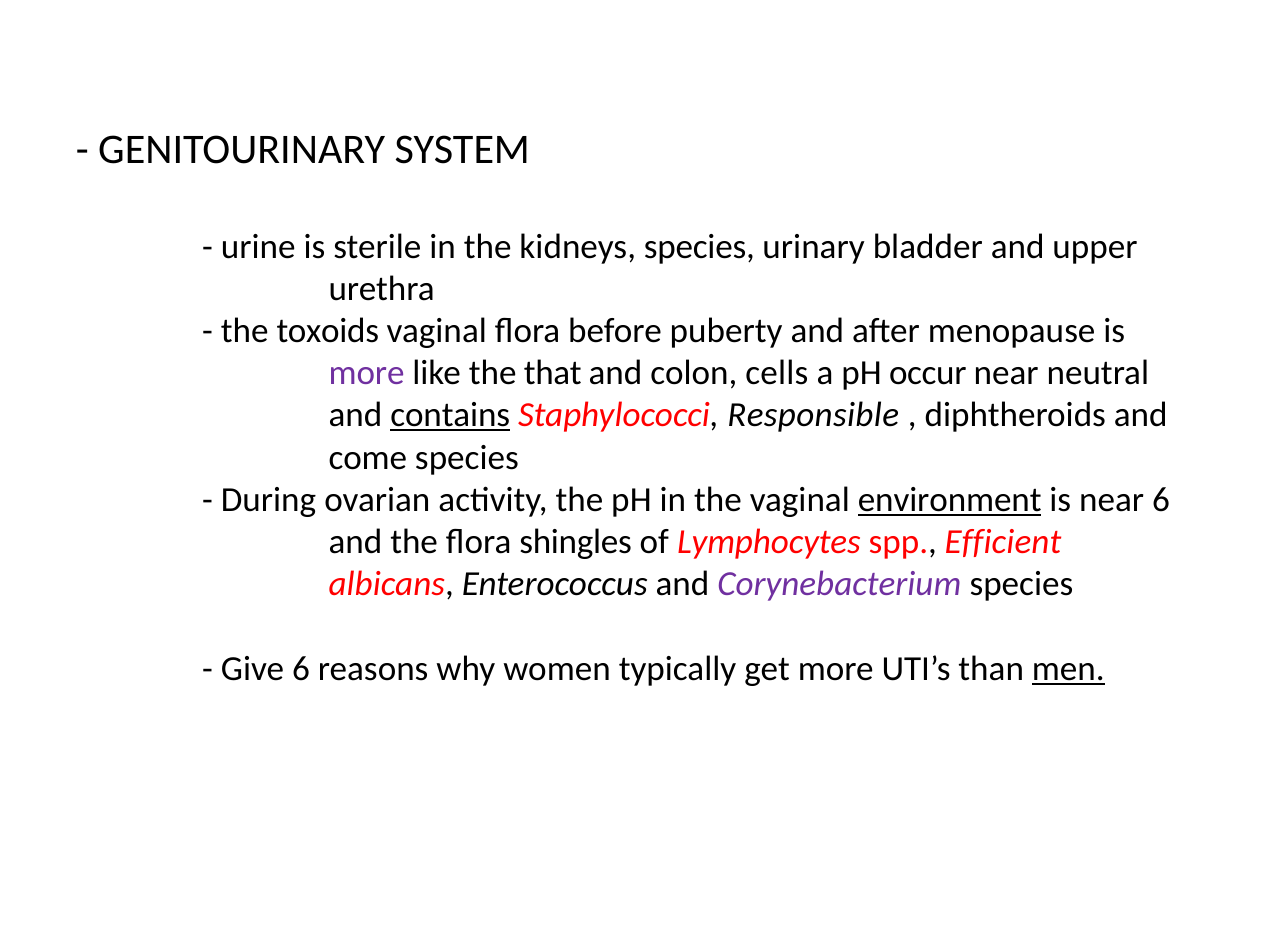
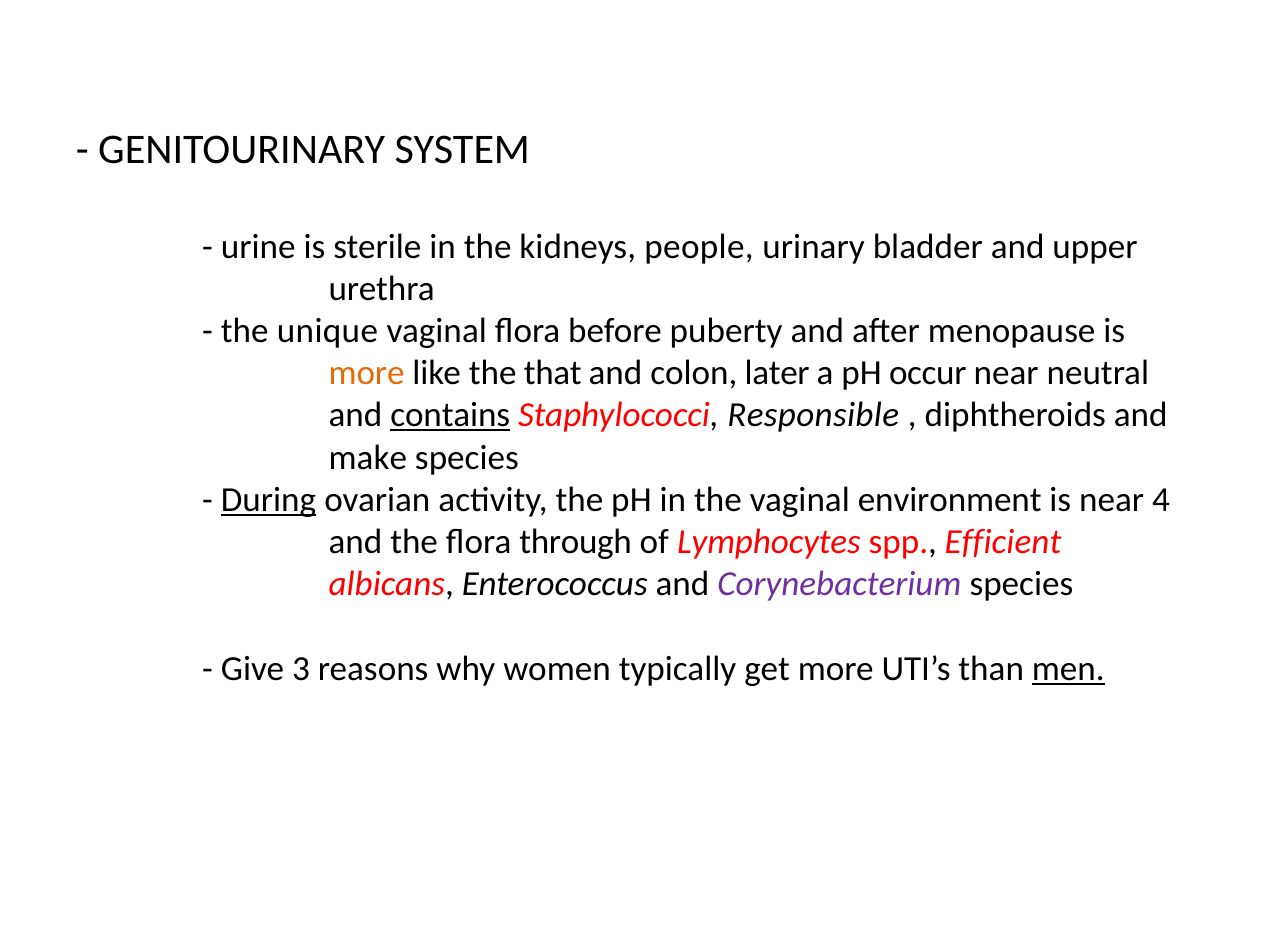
kidneys species: species -> people
toxoids: toxoids -> unique
more at (367, 373) colour: purple -> orange
cells: cells -> later
come: come -> make
During underline: none -> present
environment underline: present -> none
near 6: 6 -> 4
shingles: shingles -> through
Give 6: 6 -> 3
